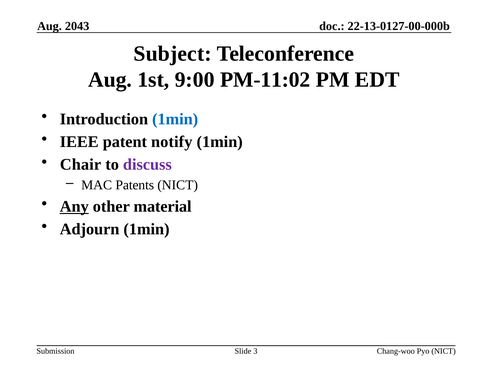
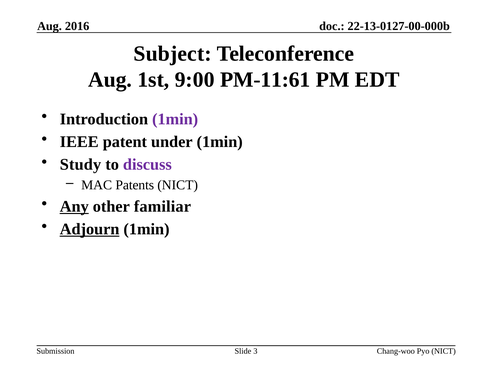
2043: 2043 -> 2016
PM-11:02: PM-11:02 -> PM-11:61
1min at (175, 119) colour: blue -> purple
notify: notify -> under
Chair: Chair -> Study
material: material -> familiar
Adjourn underline: none -> present
